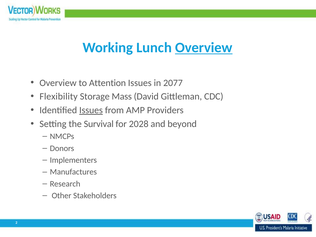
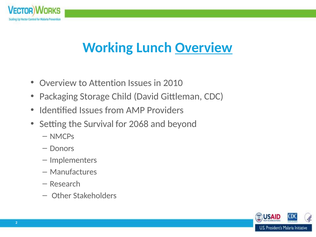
2077: 2077 -> 2010
Flexibility: Flexibility -> Packaging
Mass: Mass -> Child
Issues at (91, 110) underline: present -> none
2028: 2028 -> 2068
